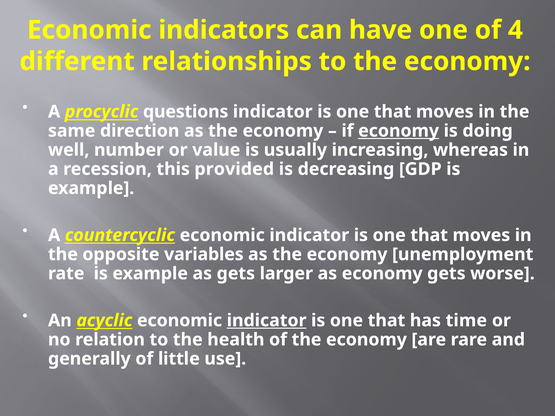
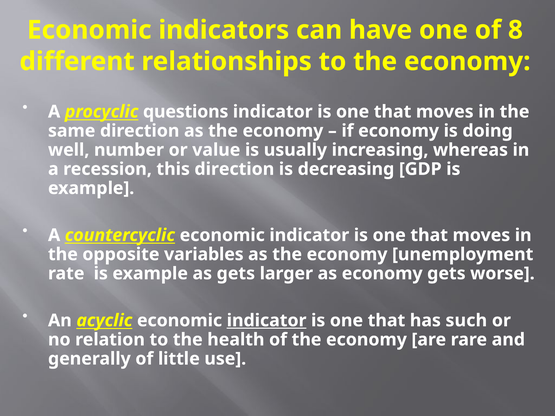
4: 4 -> 8
economy at (399, 131) underline: present -> none
this provided: provided -> direction
time: time -> such
